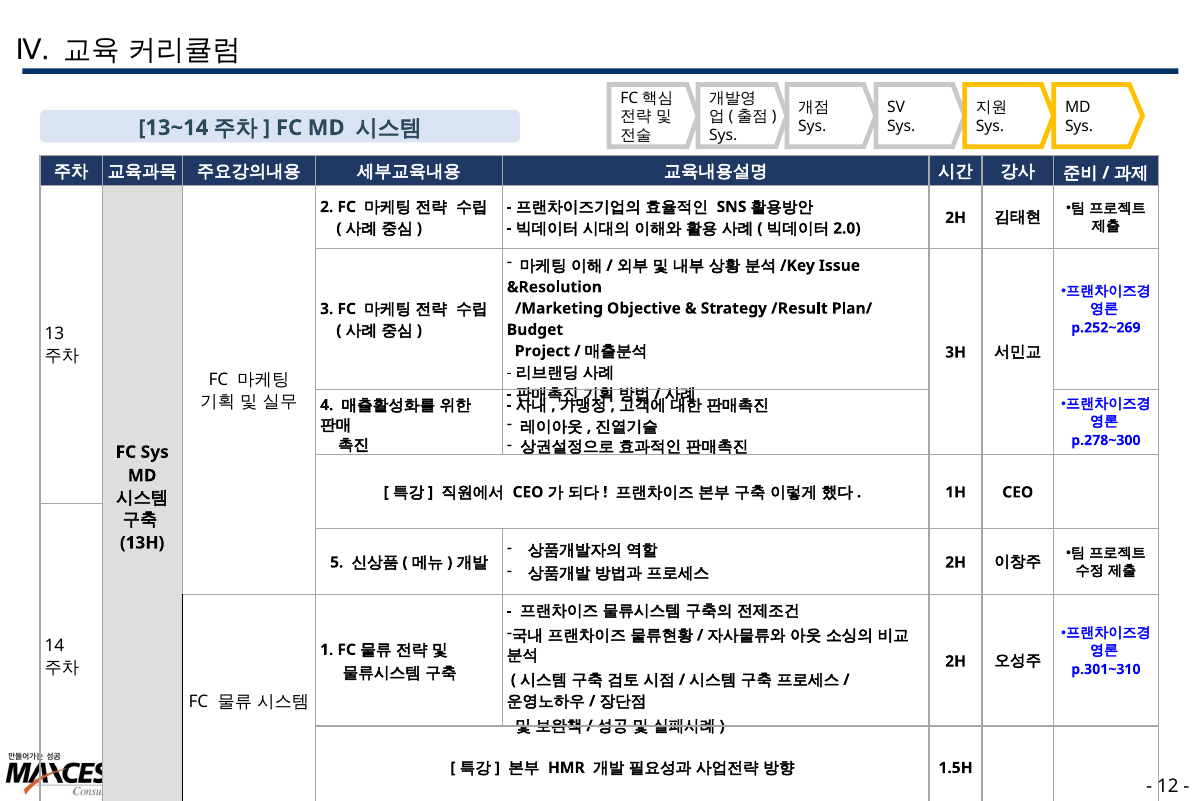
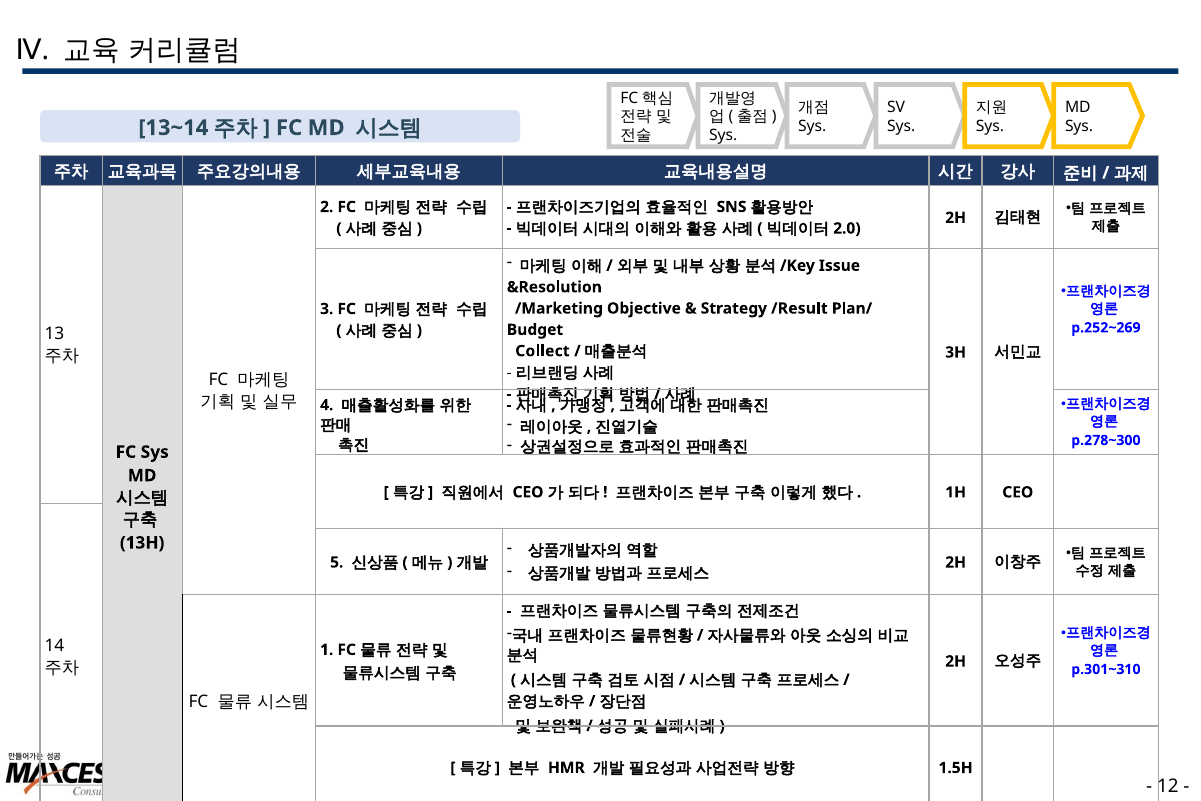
Project: Project -> Collect
